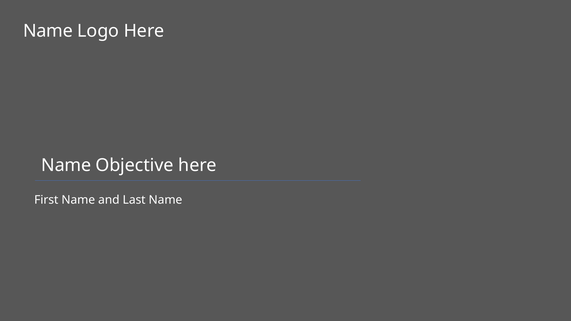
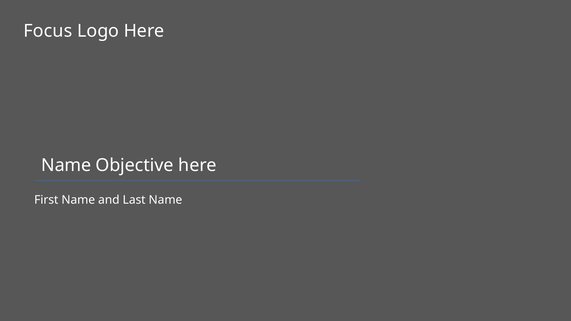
Name at (48, 31): Name -> Focus
